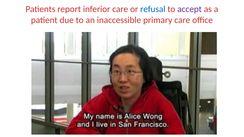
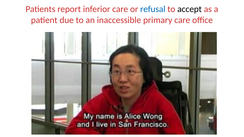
accept colour: purple -> black
